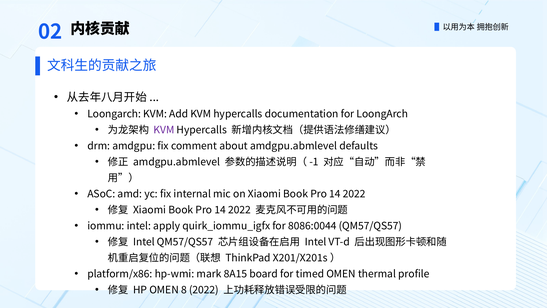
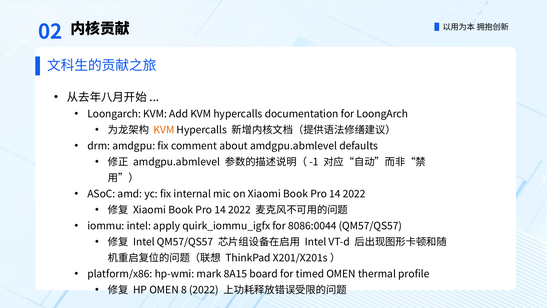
KVM at (164, 130) colour: purple -> orange
